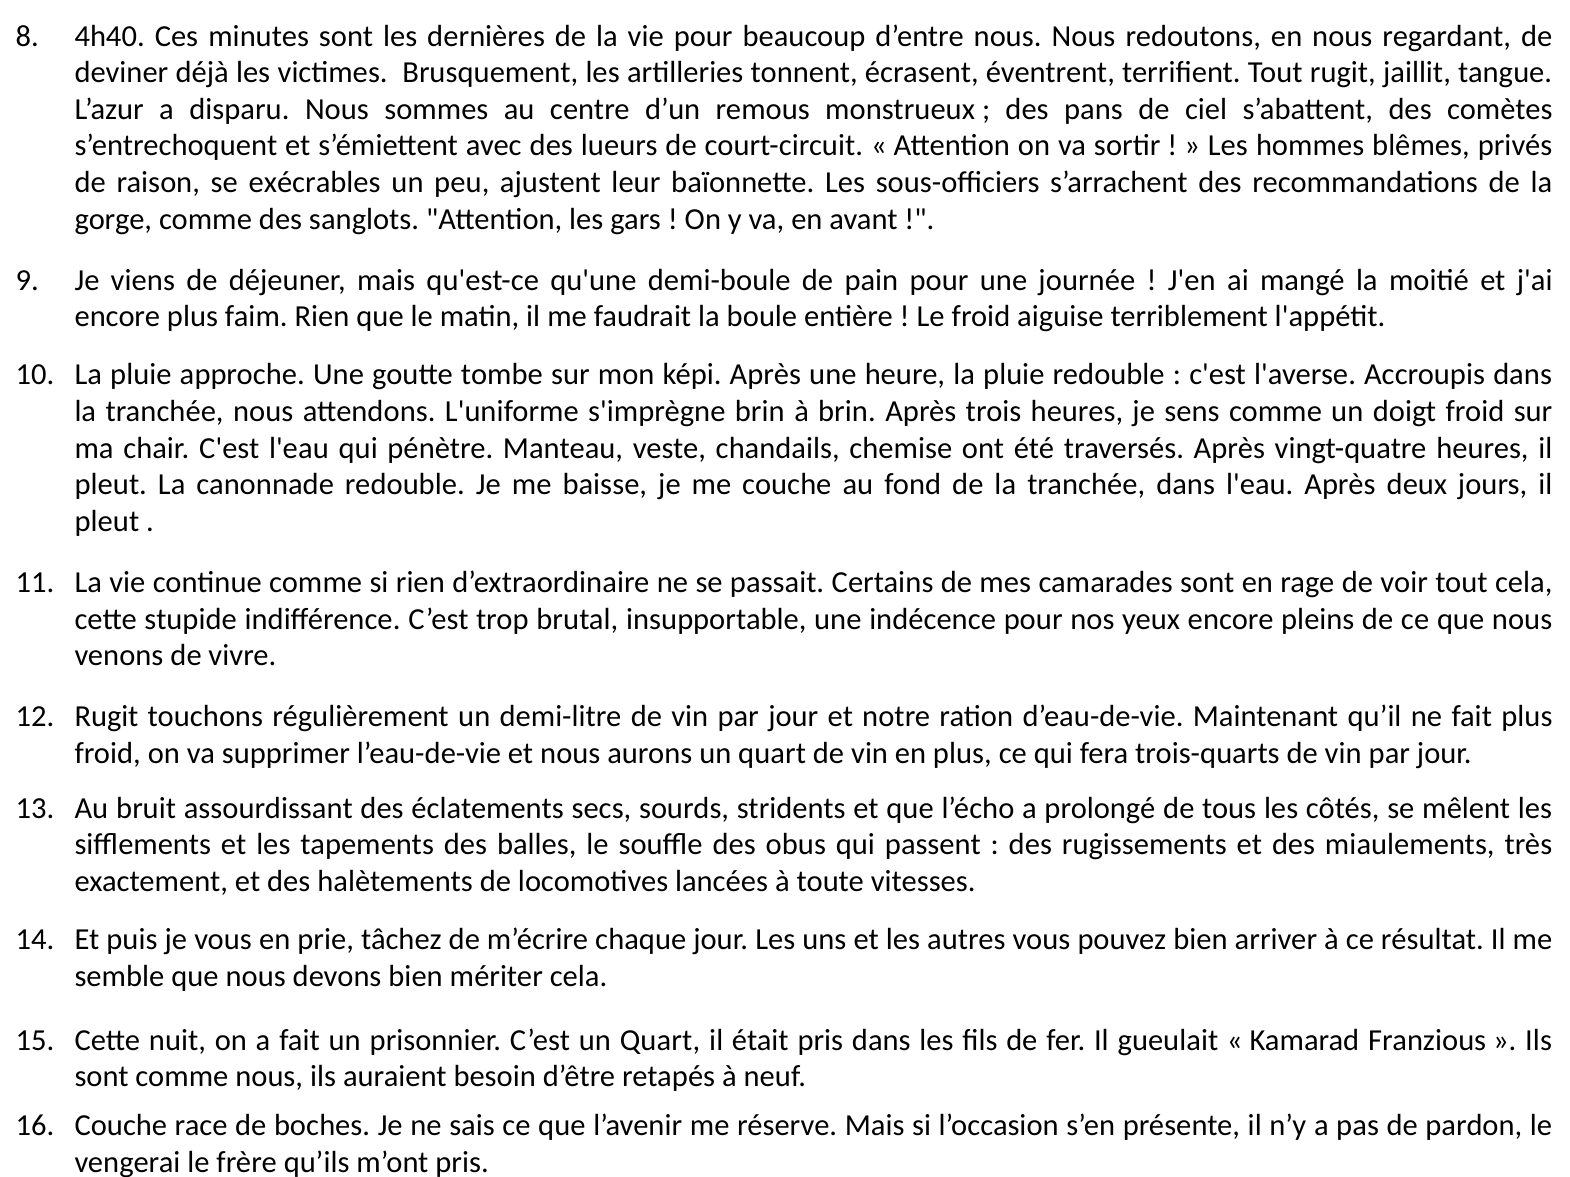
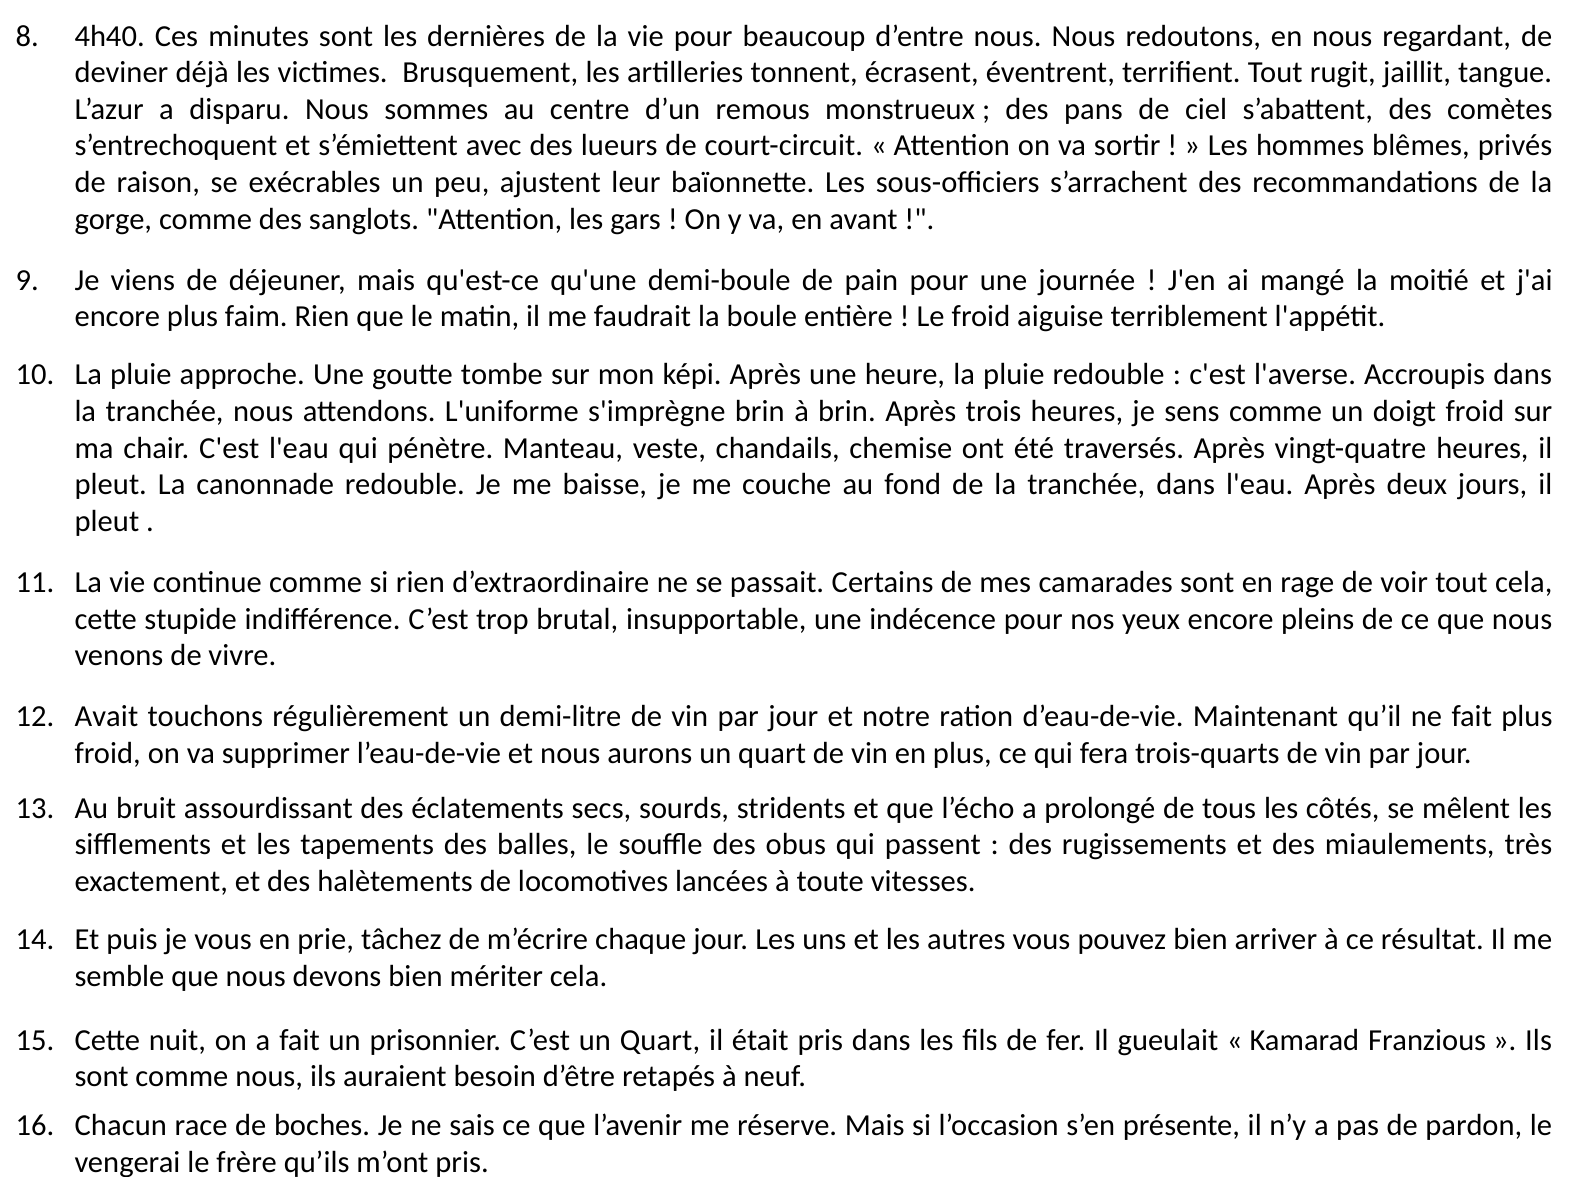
Rugit at (106, 717): Rugit -> Avait
Couche at (121, 1126): Couche -> Chacun
